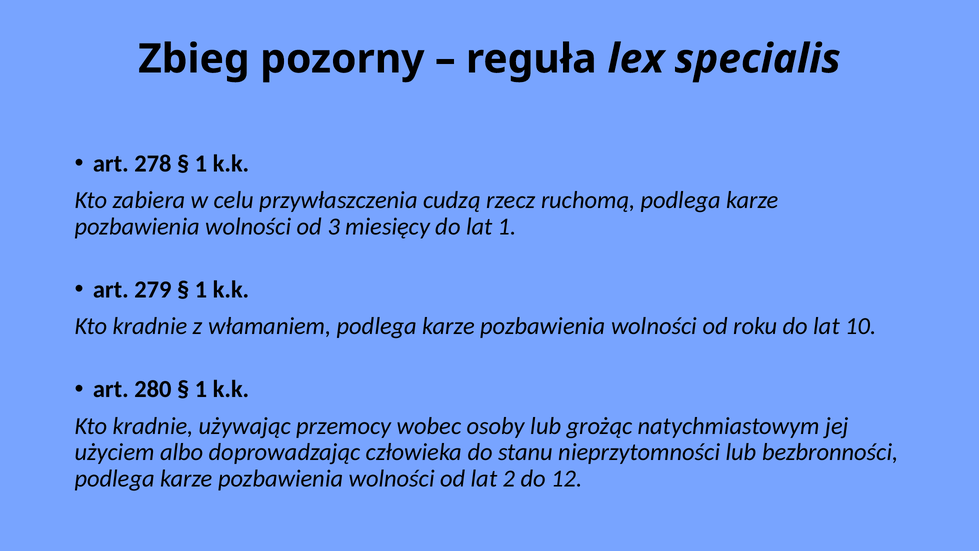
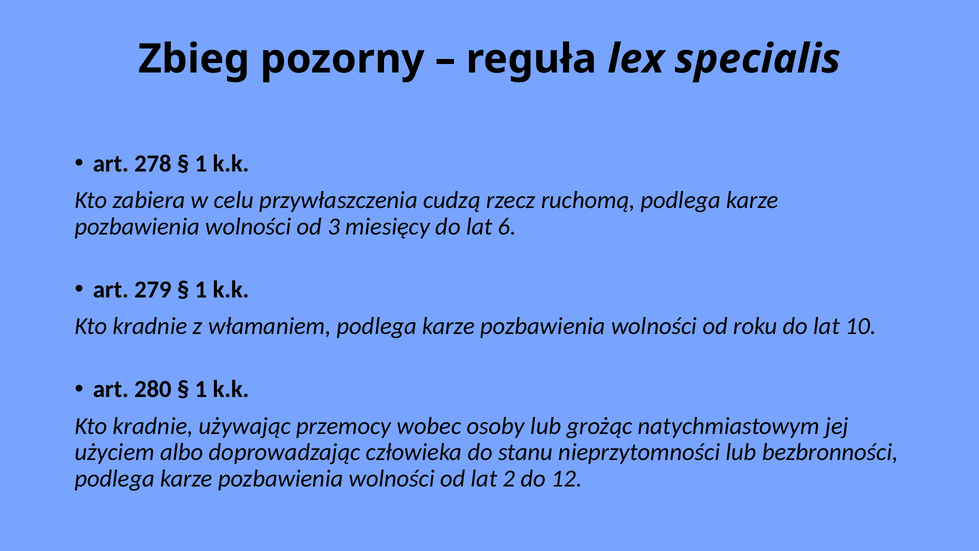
lat 1: 1 -> 6
